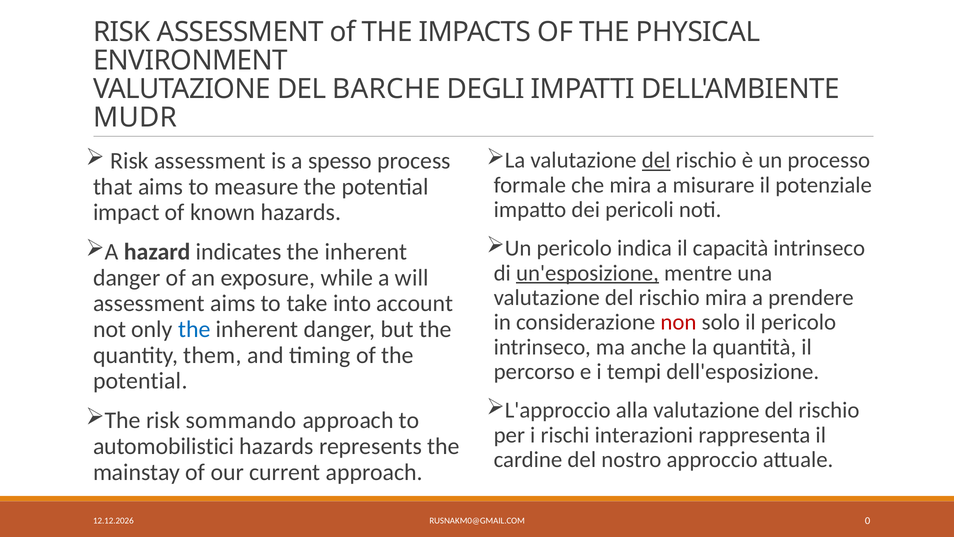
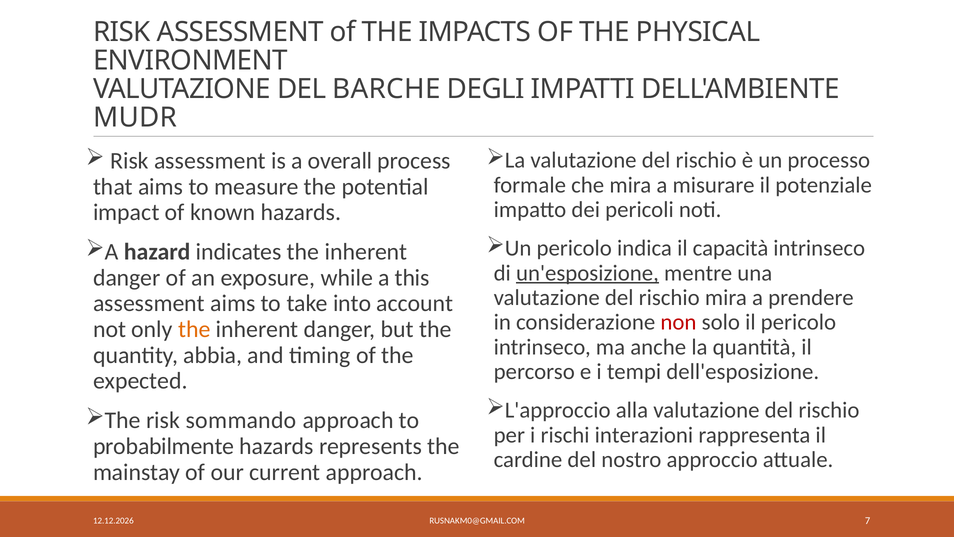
spesso: spesso -> overall
del at (656, 160) underline: present -> none
will: will -> this
the at (194, 329) colour: blue -> orange
them: them -> abbia
potential at (140, 381): potential -> expected
automobilistici: automobilistici -> probabilmente
0: 0 -> 7
